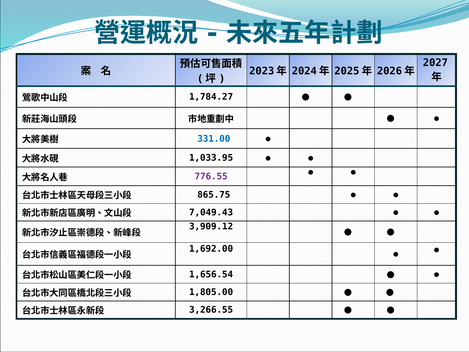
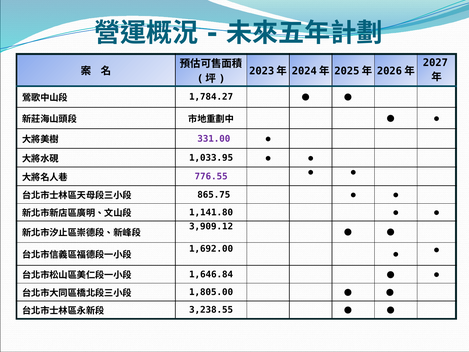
331.00 colour: blue -> purple
7,049.43: 7,049.43 -> 1,141.80
1,656.54: 1,656.54 -> 1,646.84
3,266.55: 3,266.55 -> 3,238.55
